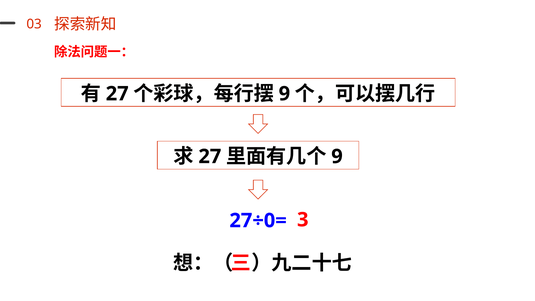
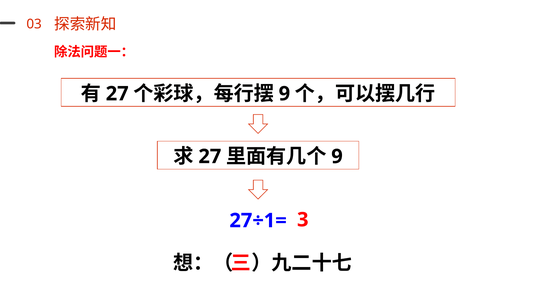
27÷0=: 27÷0= -> 27÷1=
